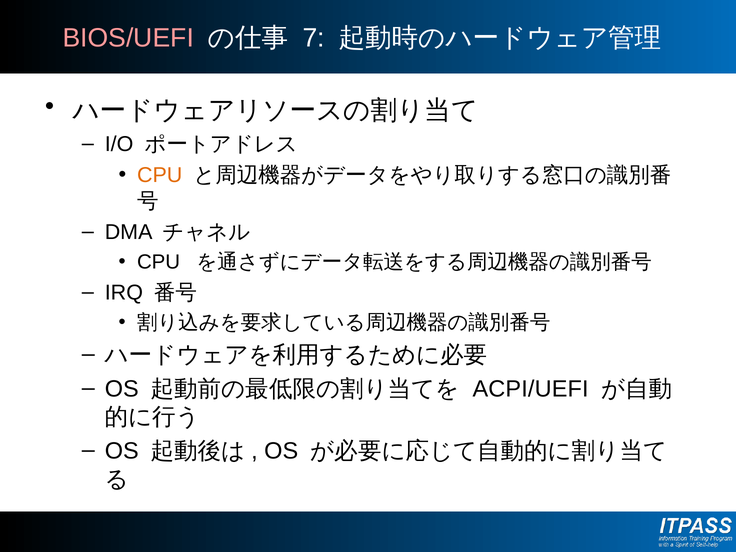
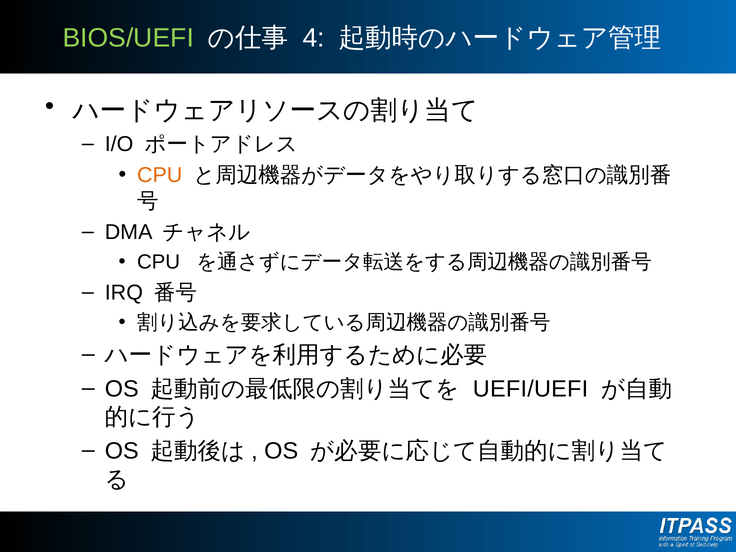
BIOS/UEFI colour: pink -> light green
7: 7 -> 4
ACPI/UEFI: ACPI/UEFI -> UEFI/UEFI
